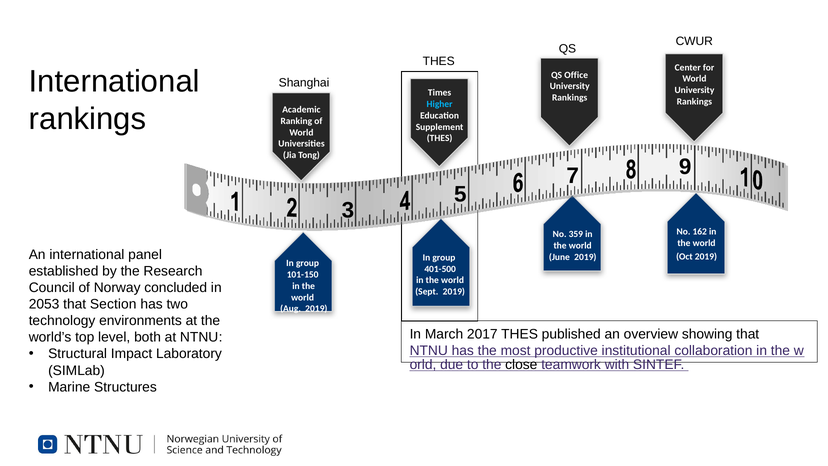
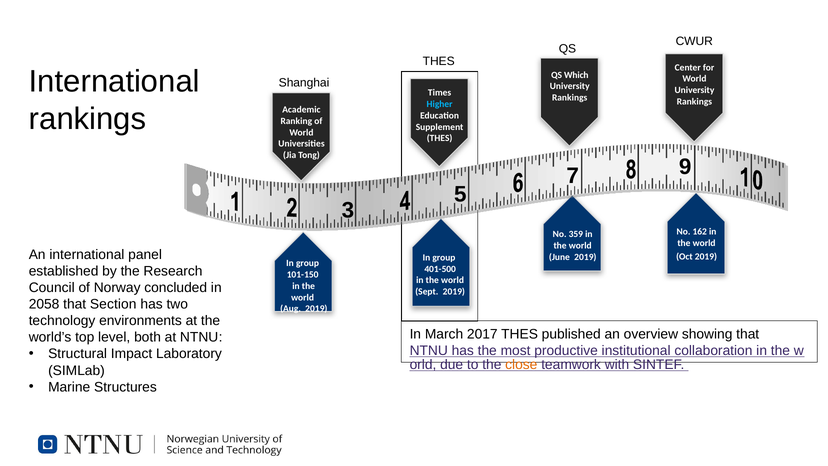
Office: Office -> Which
2053: 2053 -> 2058
close colour: black -> orange
